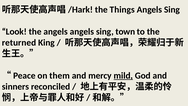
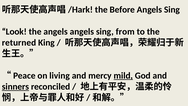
Things: Things -> Before
town: town -> from
them: them -> living
sinners underline: none -> present
